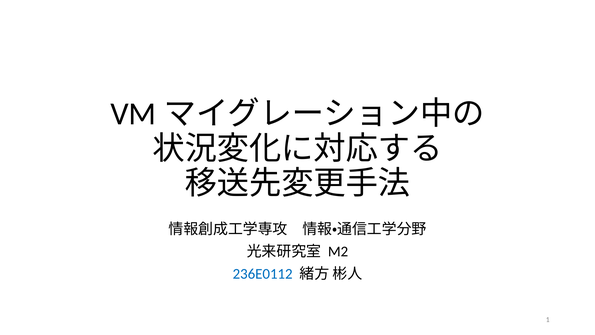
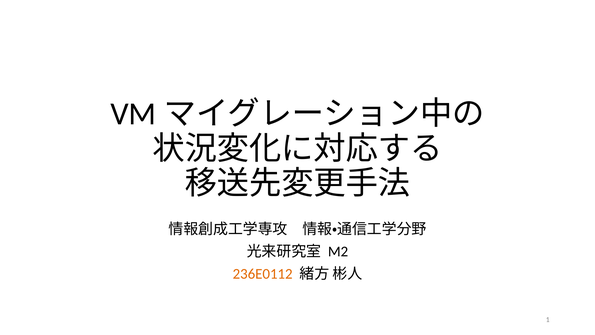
236E0112 colour: blue -> orange
